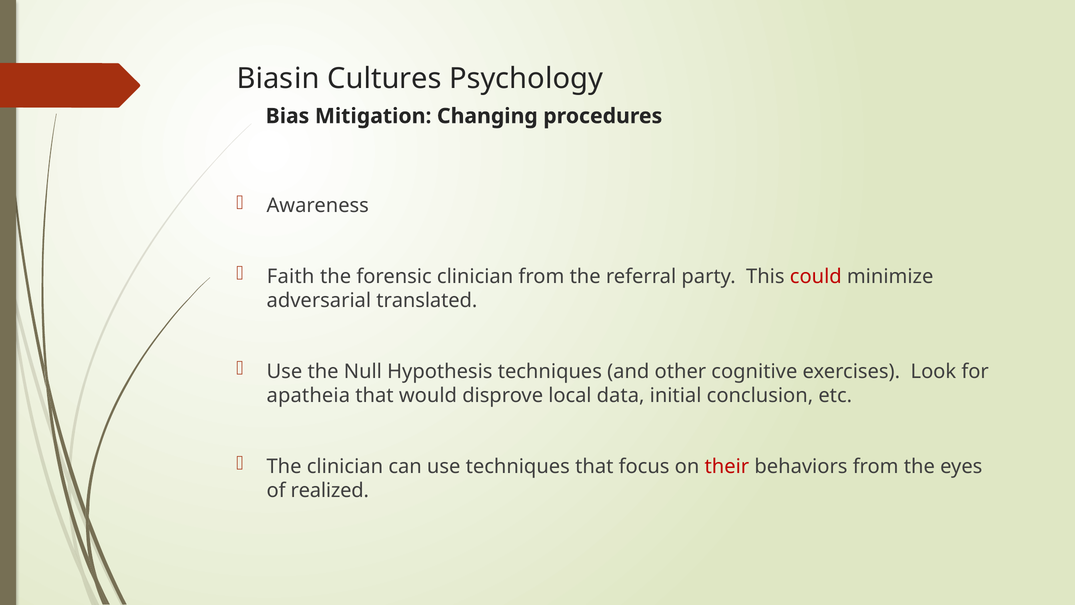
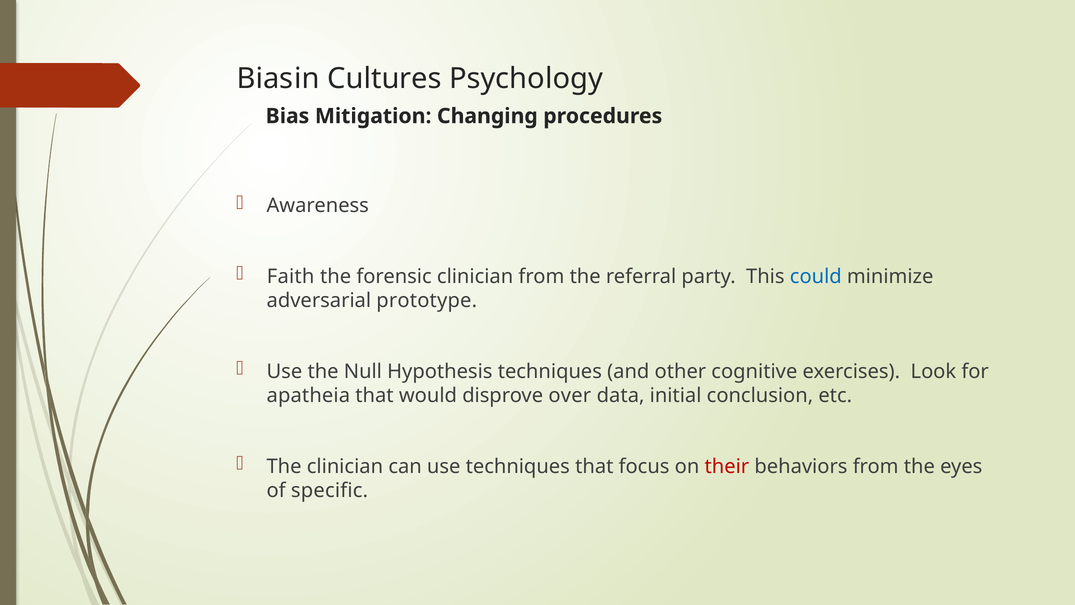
could colour: red -> blue
translated: translated -> prototype
local: local -> over
realized: realized -> specific
